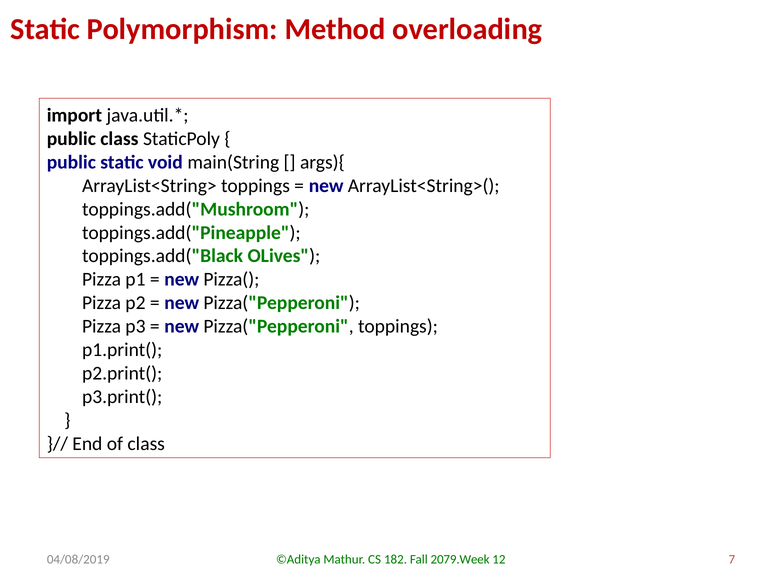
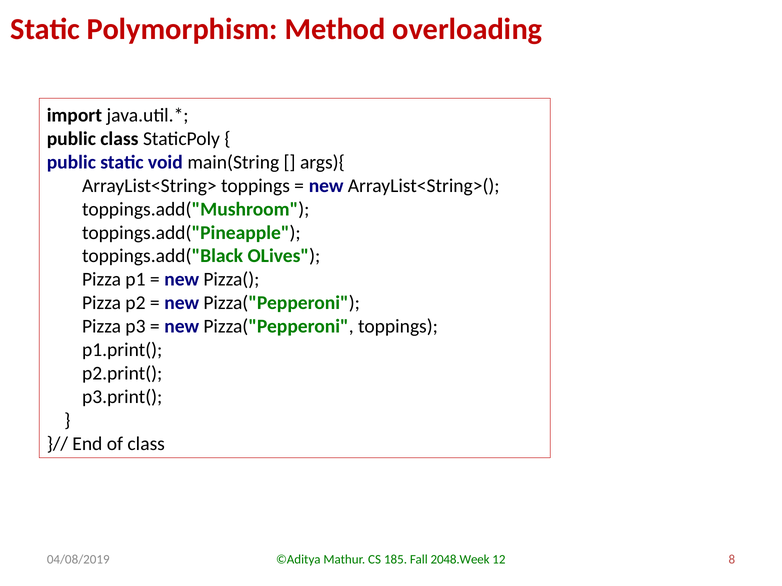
182: 182 -> 185
2079.Week: 2079.Week -> 2048.Week
7: 7 -> 8
